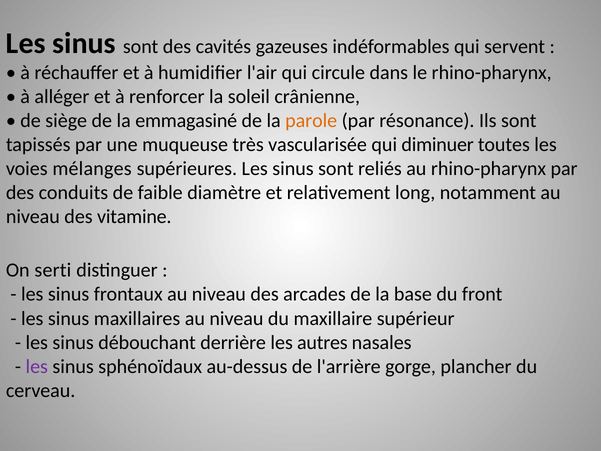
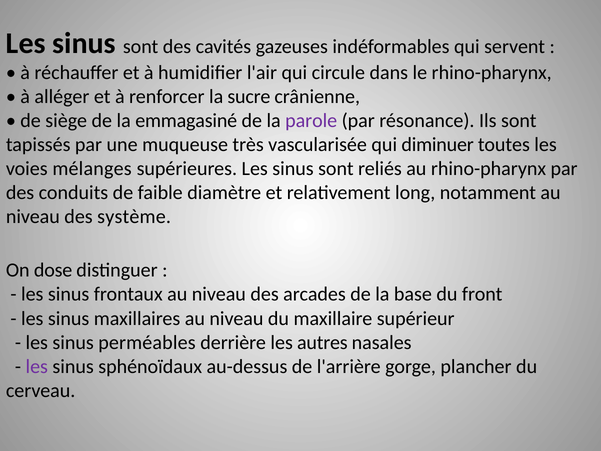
soleil: soleil -> sucre
parole colour: orange -> purple
vitamine: vitamine -> système
serti: serti -> dose
débouchant: débouchant -> perméables
